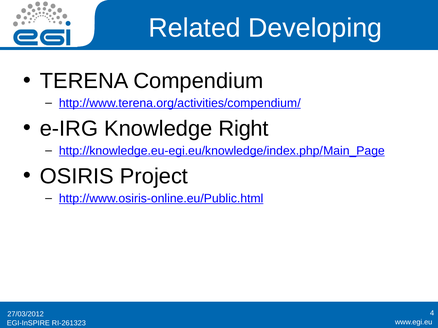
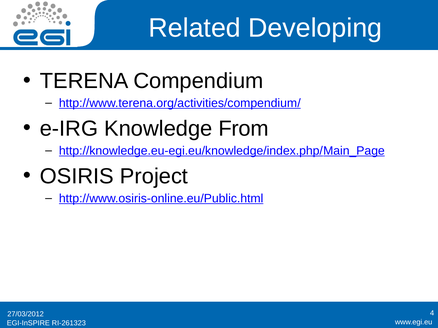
Right: Right -> From
